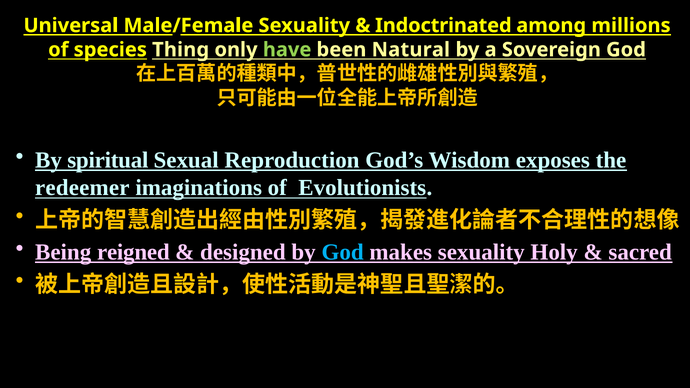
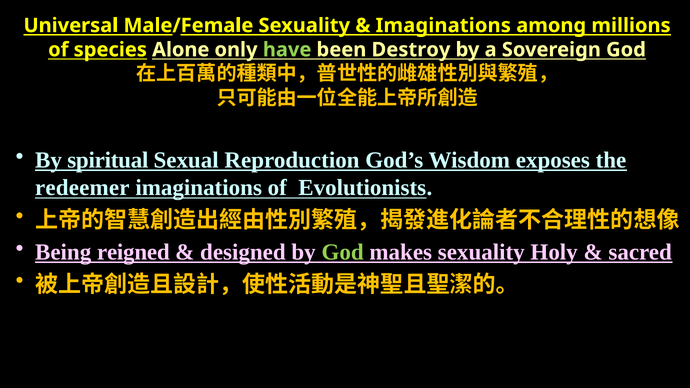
Indoctrinated at (443, 26): Indoctrinated -> Imaginations
Thing: Thing -> Alone
Natural: Natural -> Destroy
God at (343, 252) colour: light blue -> light green
